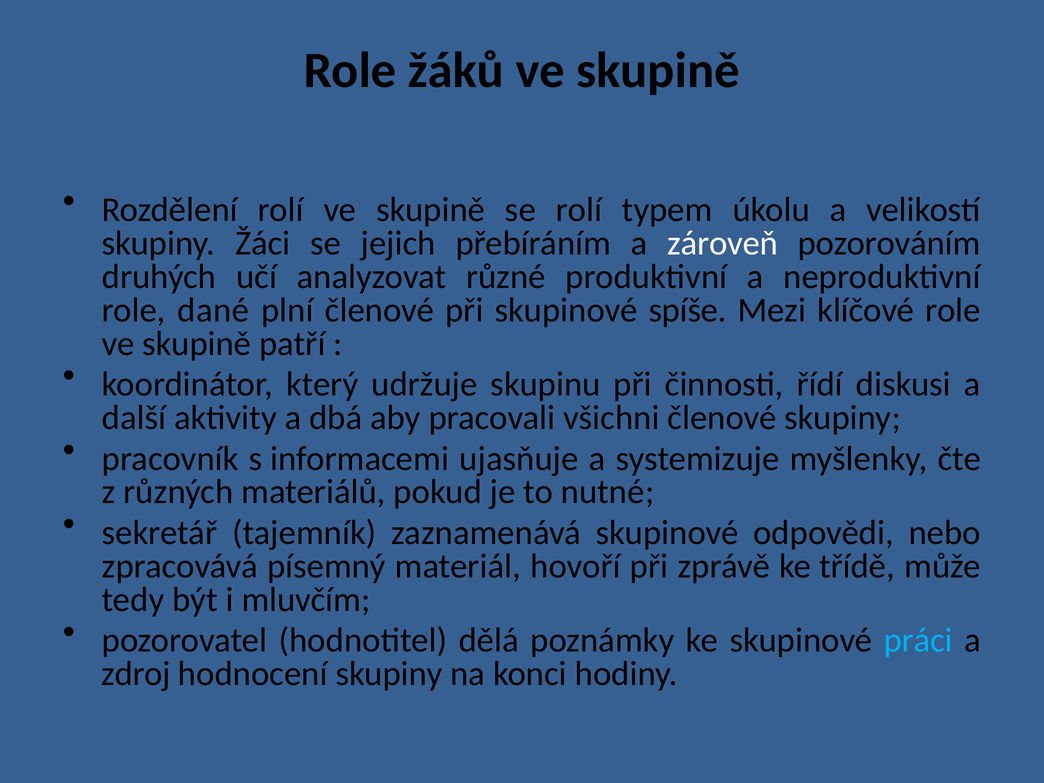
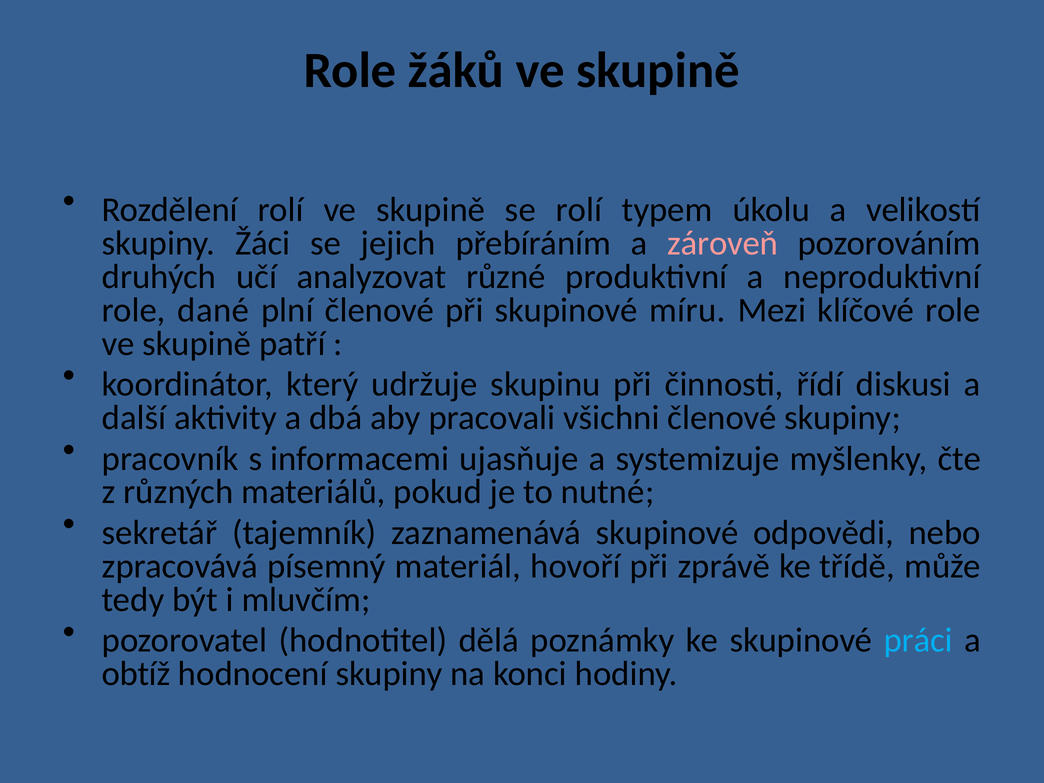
zároveň colour: white -> pink
spíše: spíše -> míru
zdroj: zdroj -> obtíž
